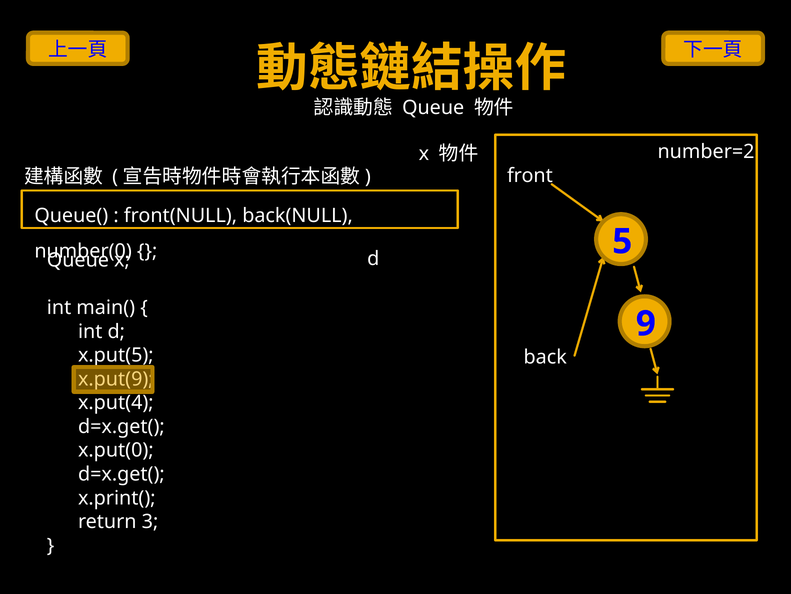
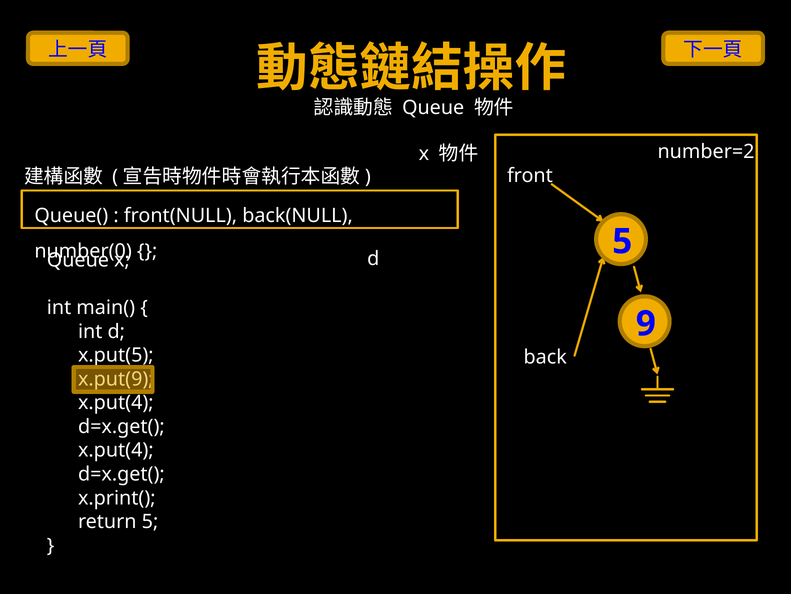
x.put(0 at (116, 450): x.put(0 -> x.put(4
return 3: 3 -> 5
